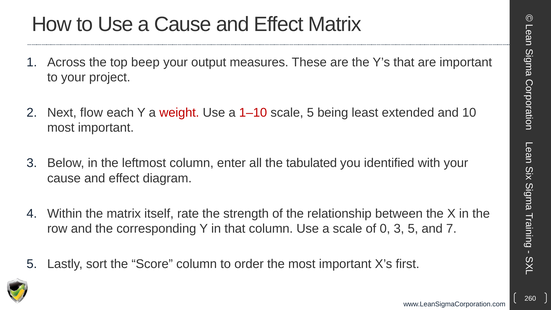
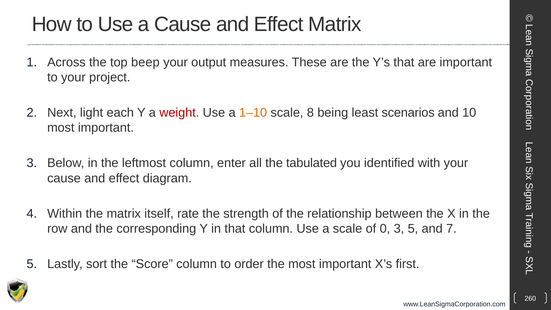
flow: flow -> light
1–10 colour: red -> orange
scale 5: 5 -> 8
extended: extended -> scenarios
